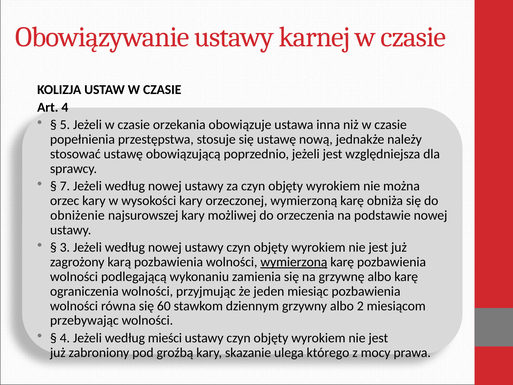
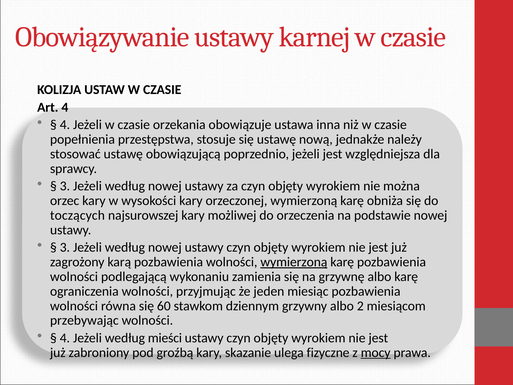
5 at (65, 125): 5 -> 4
7 at (65, 186): 7 -> 3
obniżenie: obniżenie -> toczących
którego: którego -> fizyczne
mocy underline: none -> present
